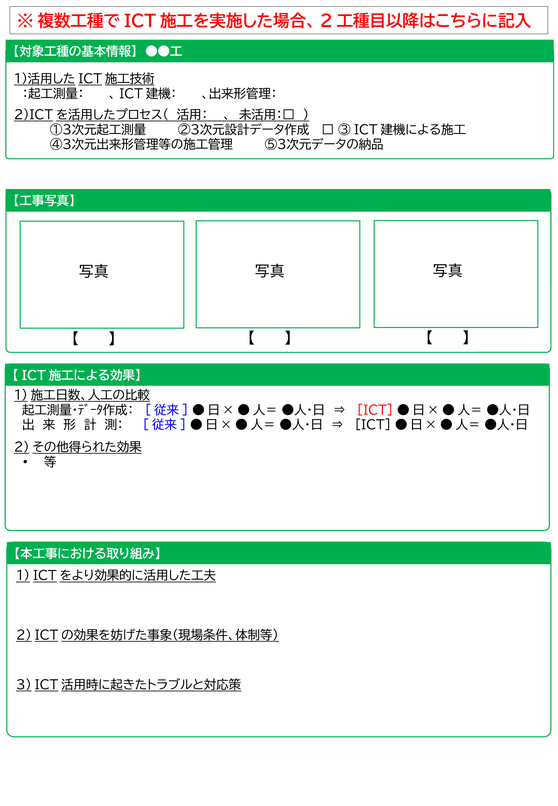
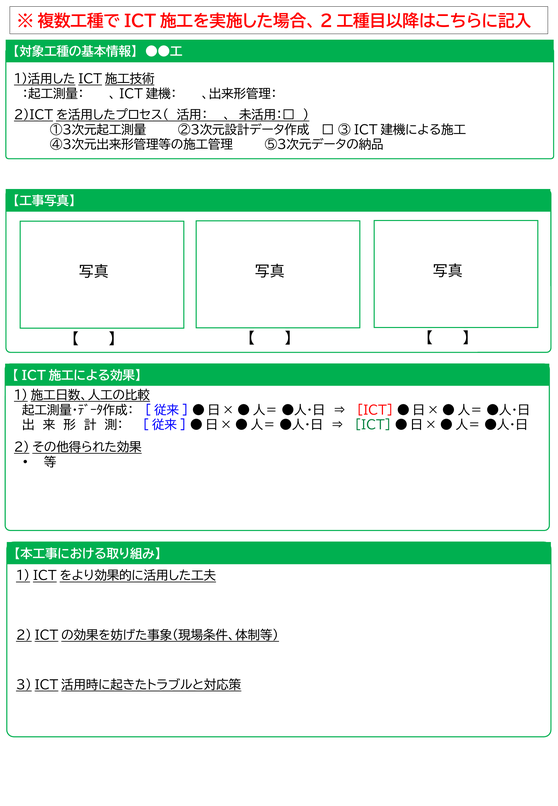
ICT at (373, 425) colour: black -> green
